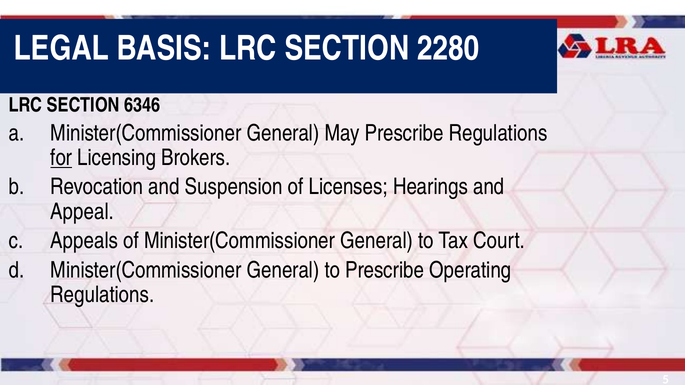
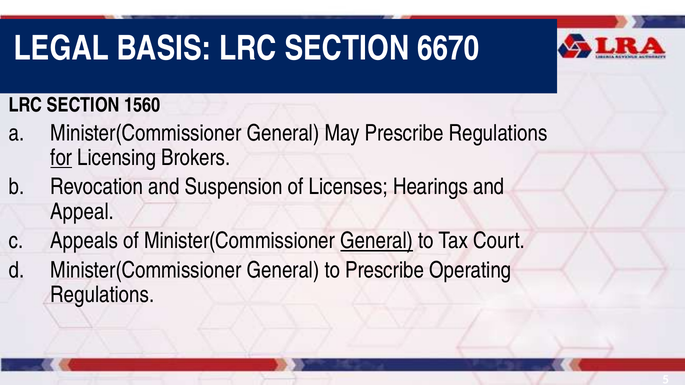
2280: 2280 -> 6670
6346: 6346 -> 1560
General at (377, 241) underline: none -> present
